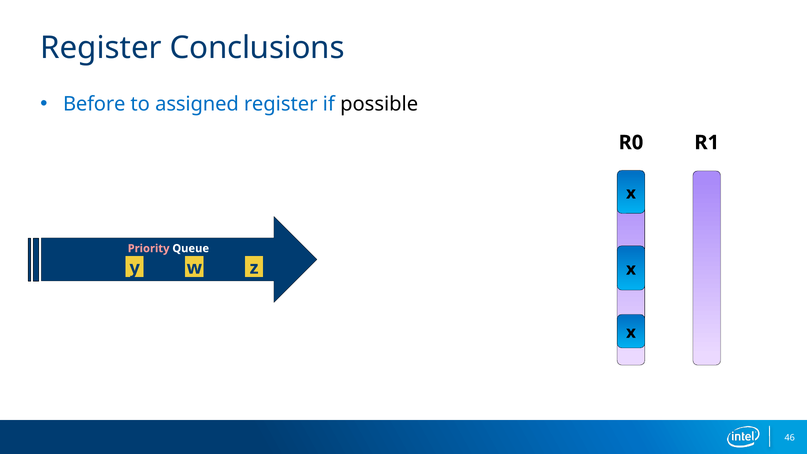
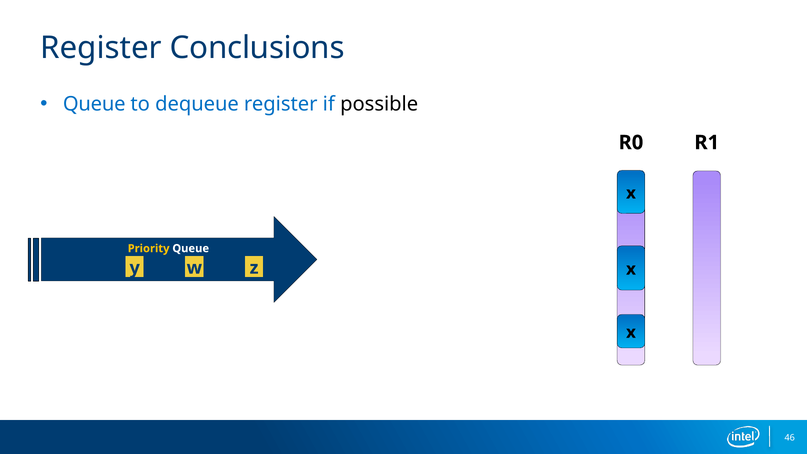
Before at (94, 104): Before -> Queue
assigned: assigned -> dequeue
Priority colour: pink -> yellow
